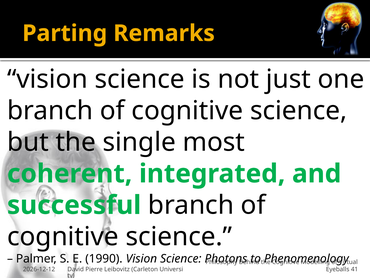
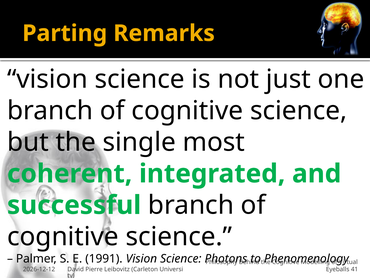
1990: 1990 -> 1991
